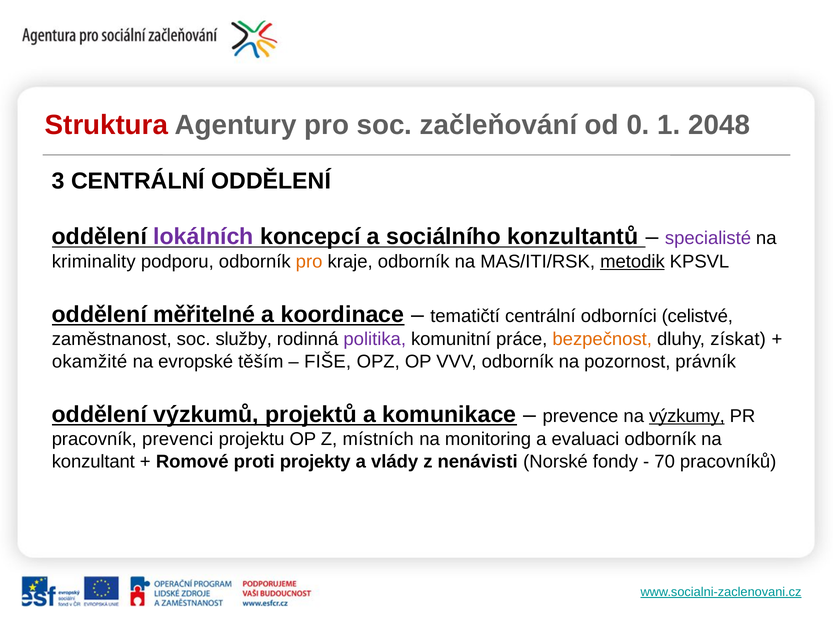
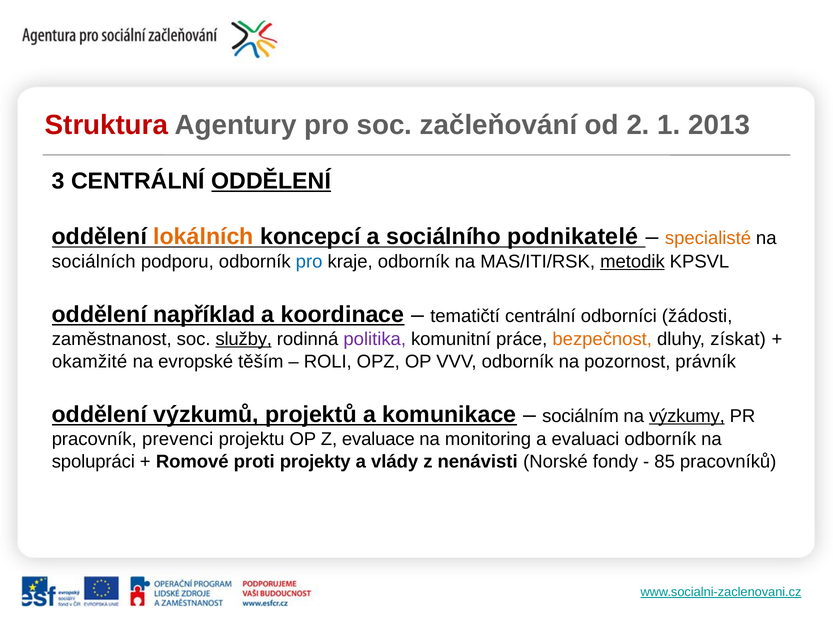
0: 0 -> 2
2048: 2048 -> 2013
ODDĚLENÍ at (271, 181) underline: none -> present
lokálních colour: purple -> orange
konzultantů: konzultantů -> podnikatelé
specialisté colour: purple -> orange
kriminality: kriminality -> sociálních
pro at (309, 261) colour: orange -> blue
měřitelné: měřitelné -> například
celistvé: celistvé -> žádosti
služby underline: none -> present
FIŠE: FIŠE -> ROLI
prevence: prevence -> sociálním
místních: místních -> evaluace
konzultant: konzultant -> spolupráci
70: 70 -> 85
